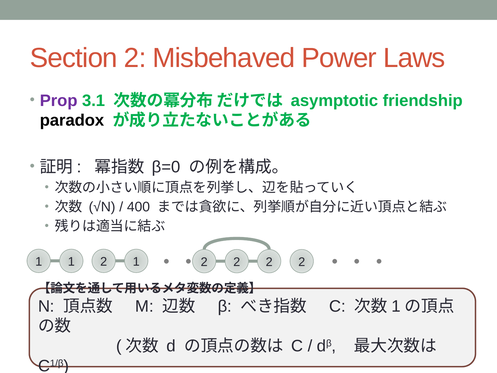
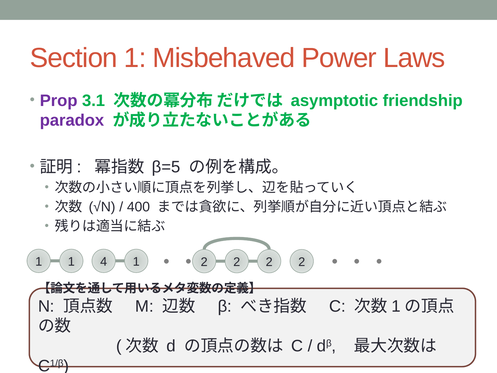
Section 2: 2 -> 1
paradox colour: black -> purple
β=0: β=0 -> β=5
1 2: 2 -> 4
